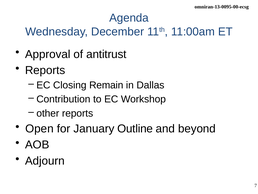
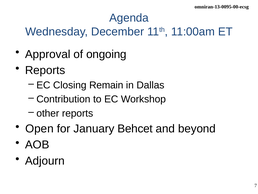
antitrust: antitrust -> ongoing
Outline: Outline -> Behcet
